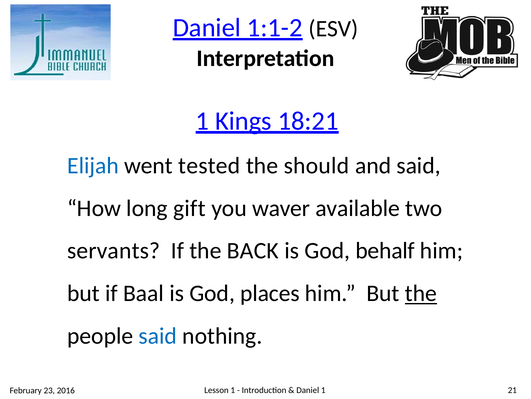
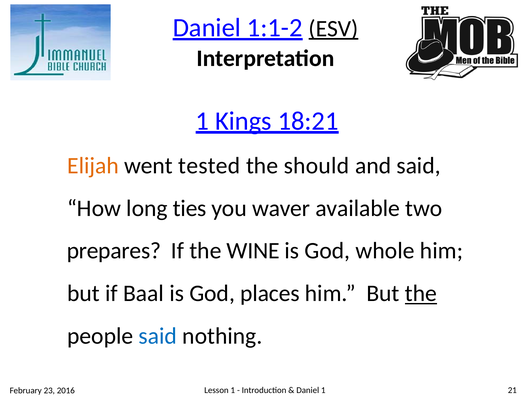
ESV underline: none -> present
Elijah colour: blue -> orange
gift: gift -> ties
servants: servants -> prepares
BACK: BACK -> WINE
behalf: behalf -> whole
